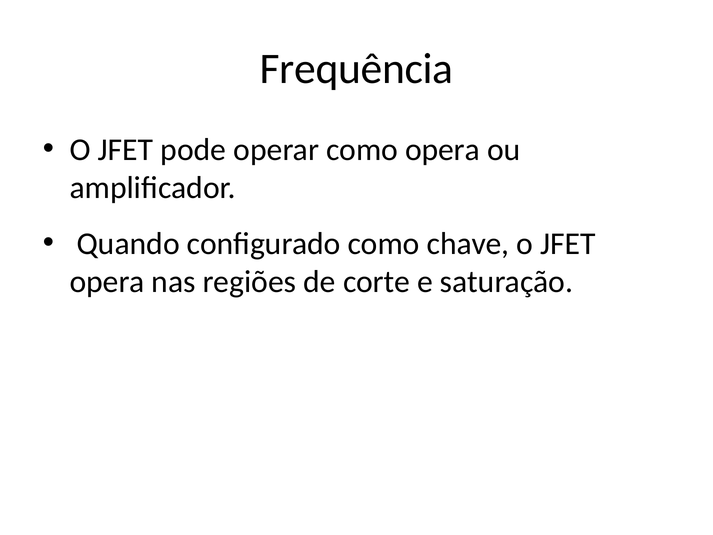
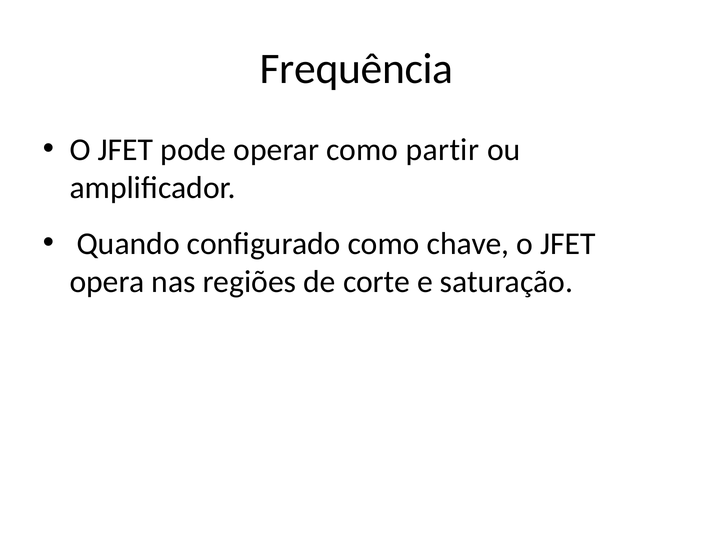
como opera: opera -> partir
